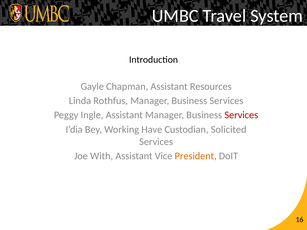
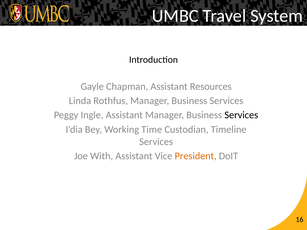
Services at (241, 115) colour: red -> black
Have: Have -> Time
Solicited: Solicited -> Timeline
